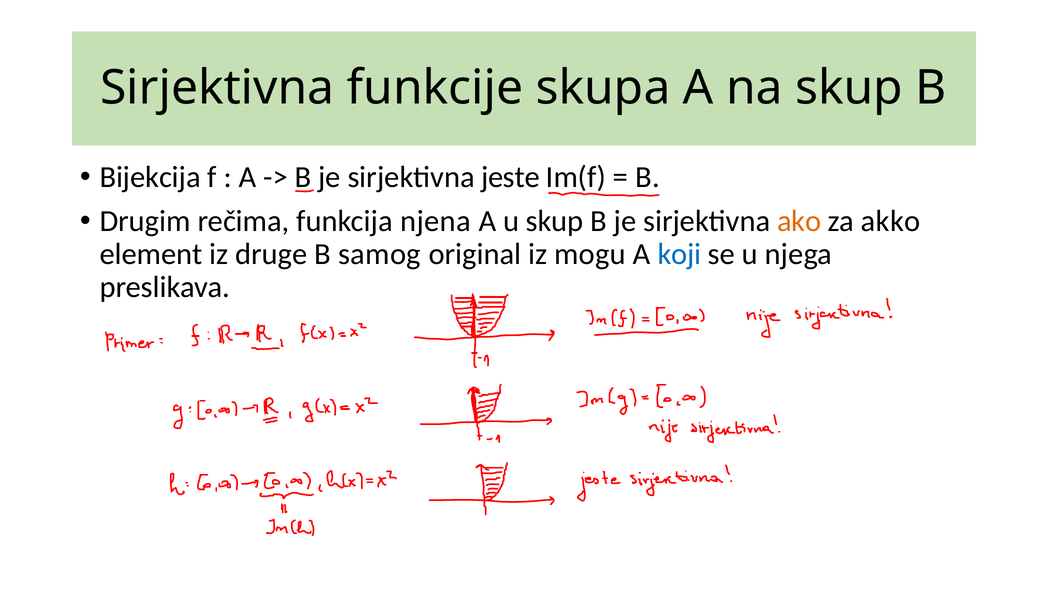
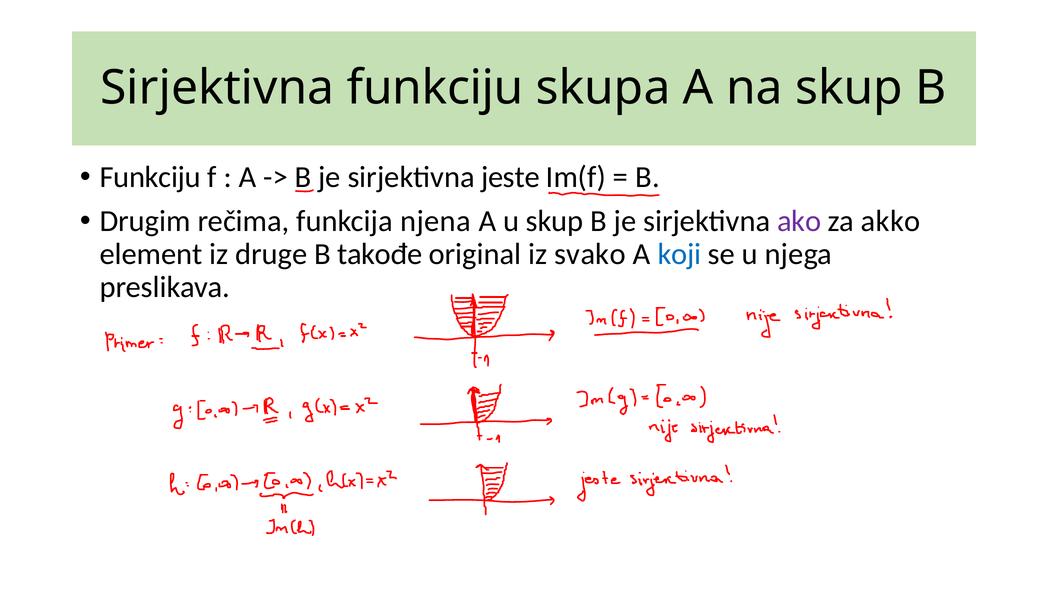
Sirjektivna funkcije: funkcije -> funkciju
Bijekcija at (150, 177): Bijekcija -> Funkciju
ako colour: orange -> purple
samog: samog -> takođe
mogu: mogu -> svako
